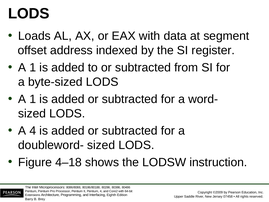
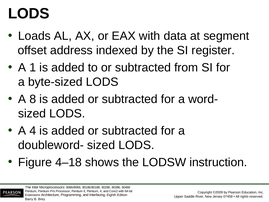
1 at (33, 99): 1 -> 8
